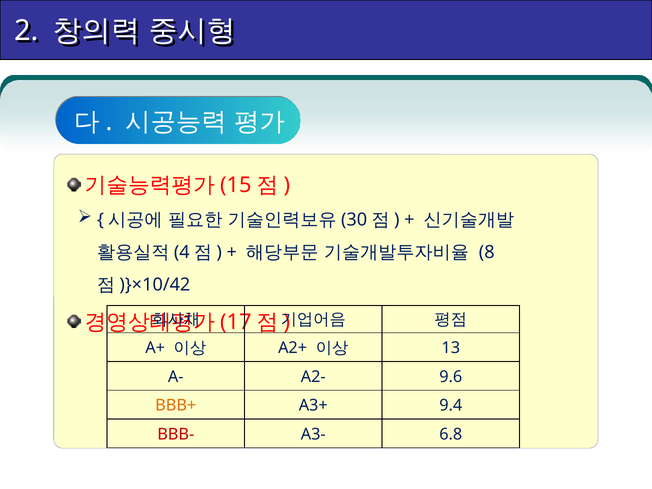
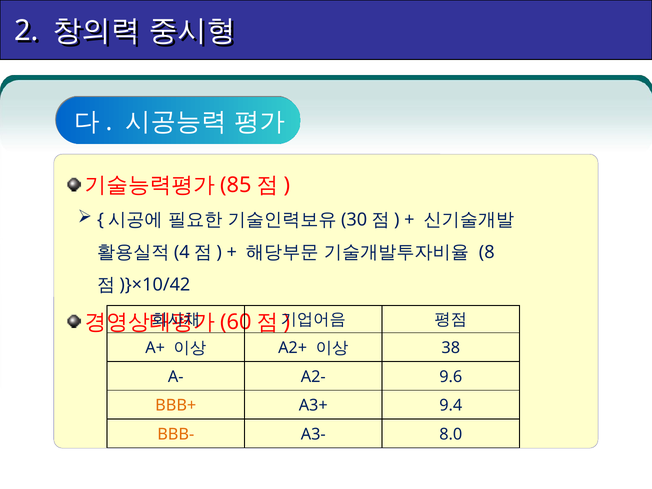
15: 15 -> 85
17: 17 -> 60
13: 13 -> 38
BBB- colour: red -> orange
6.8: 6.8 -> 8.0
